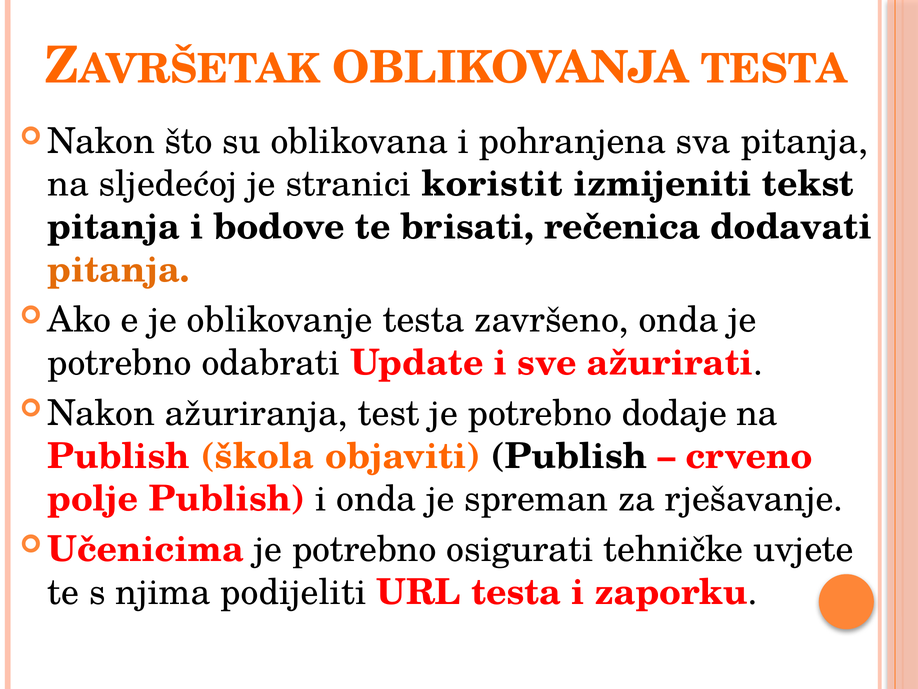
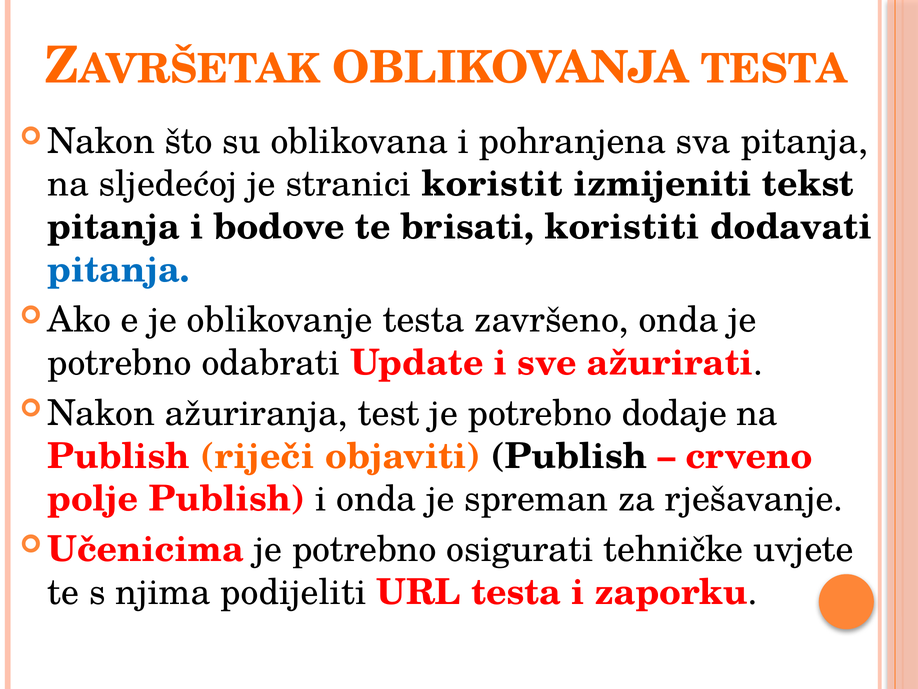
rečenica: rečenica -> koristiti
pitanja at (119, 270) colour: orange -> blue
škola: škola -> riječi
